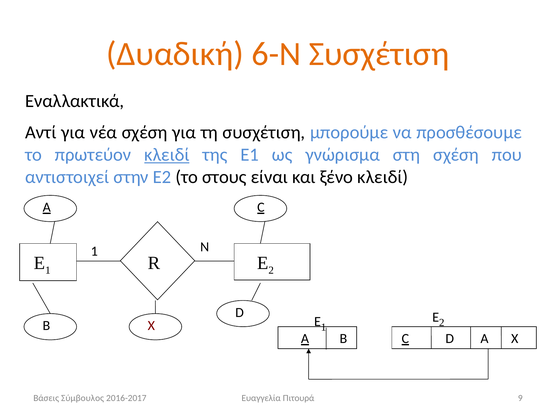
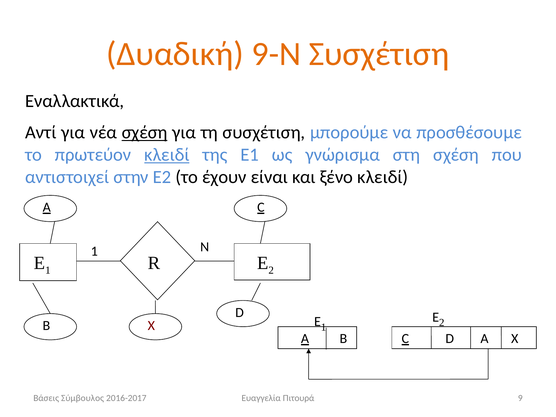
6-Ν: 6-Ν -> 9-Ν
σχέση at (145, 133) underline: none -> present
στους: στους -> έχουν
